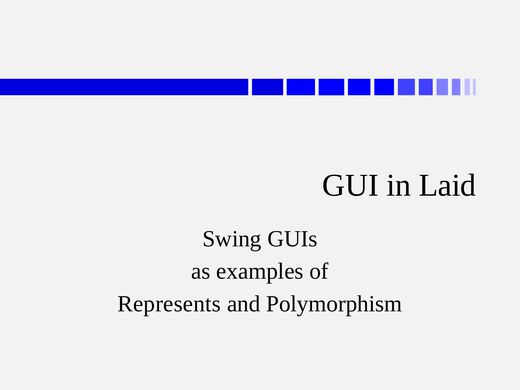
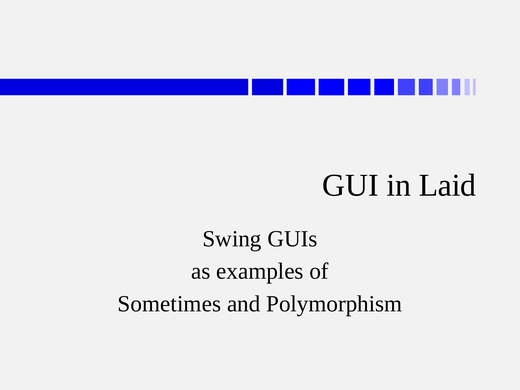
Represents: Represents -> Sometimes
